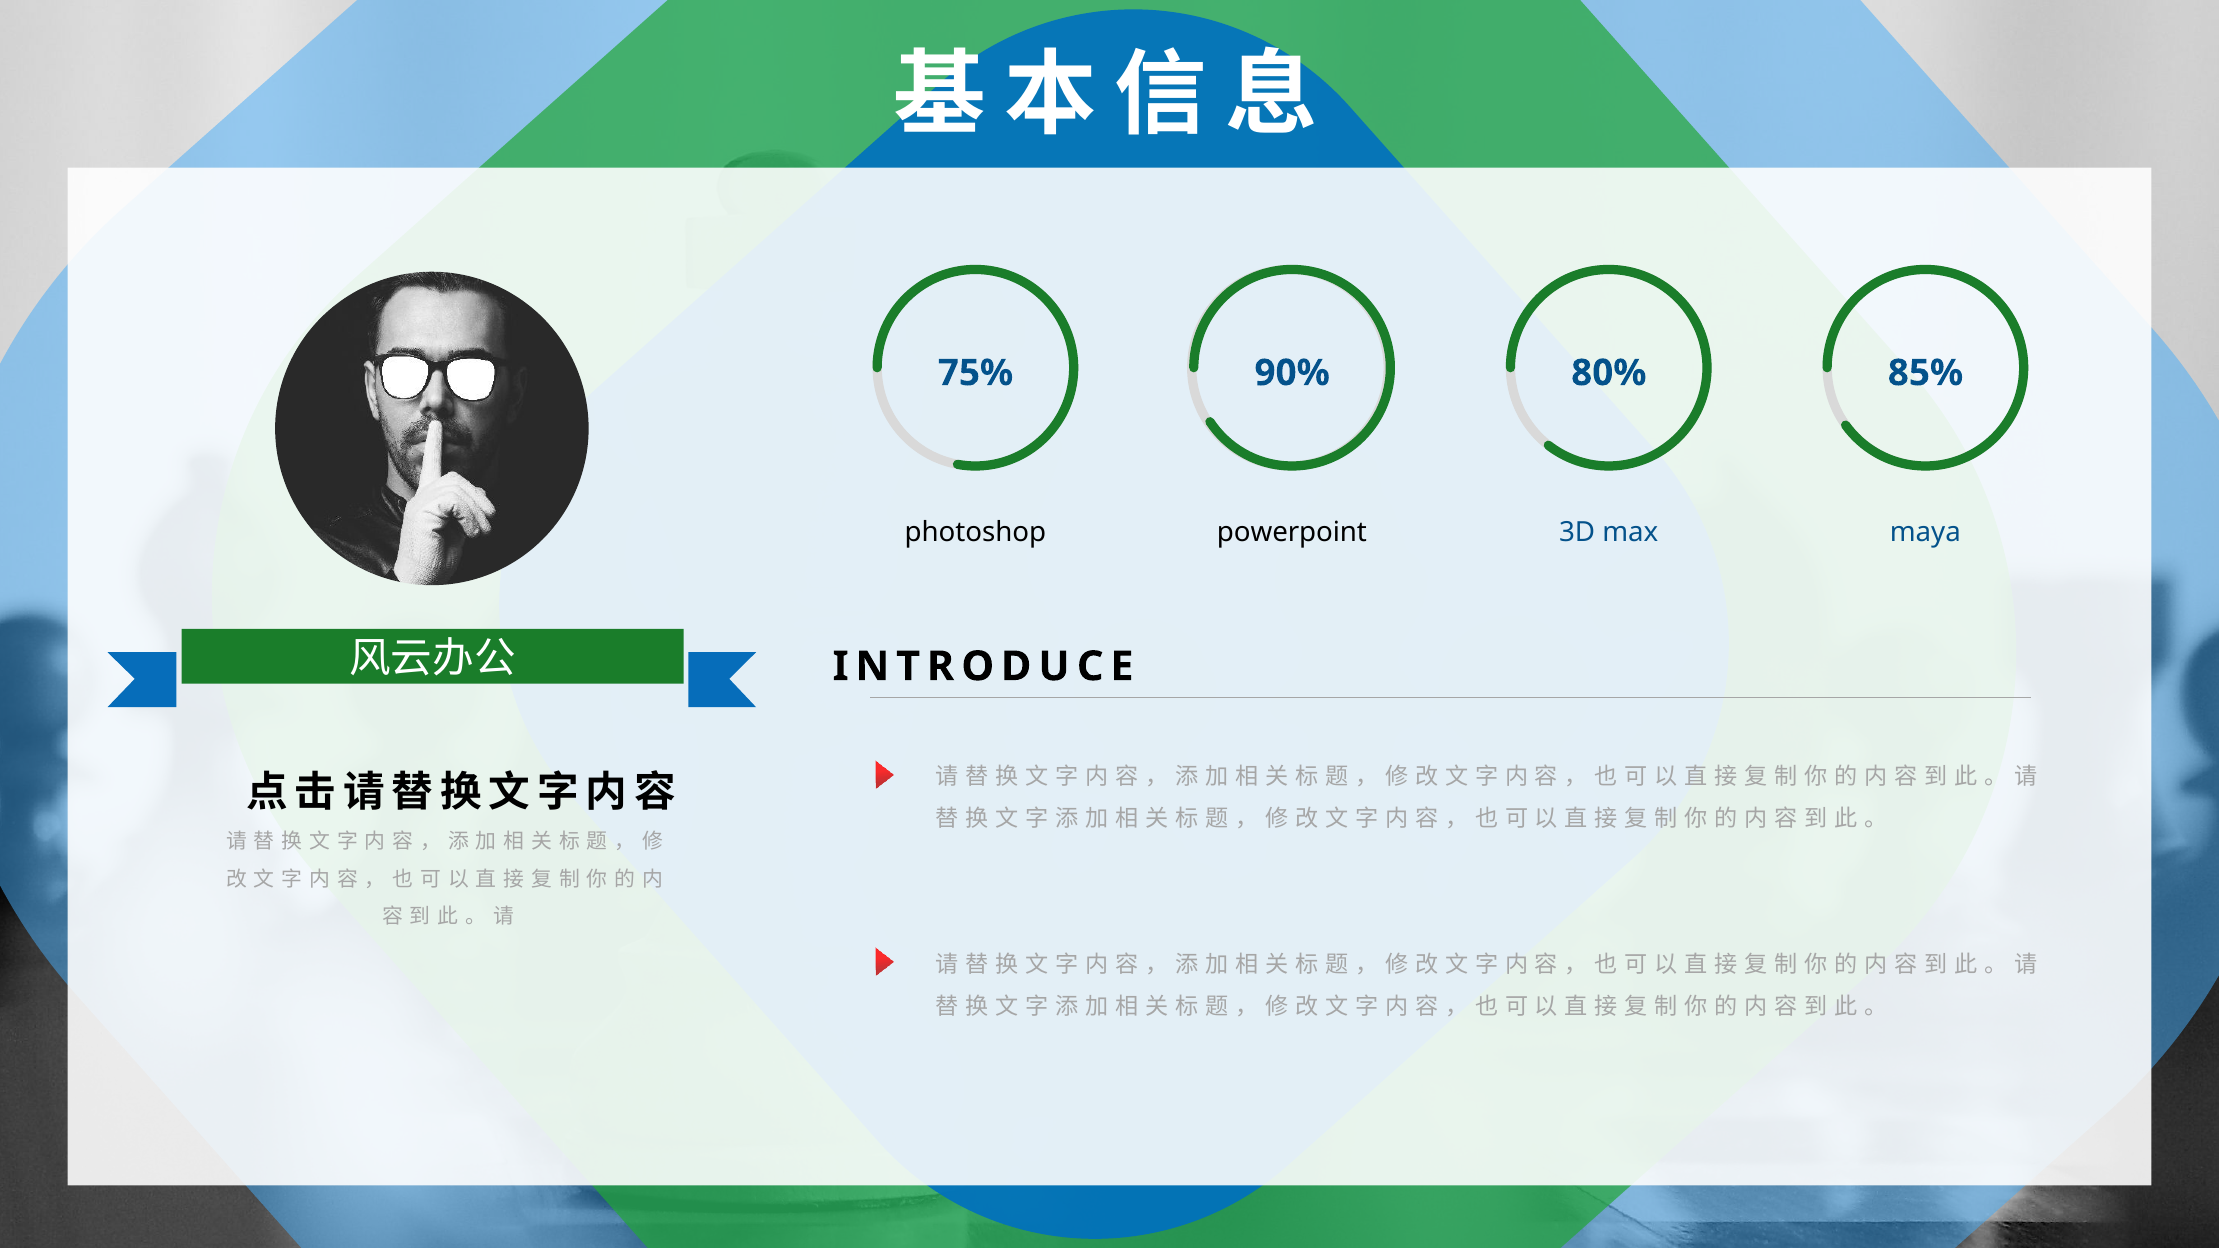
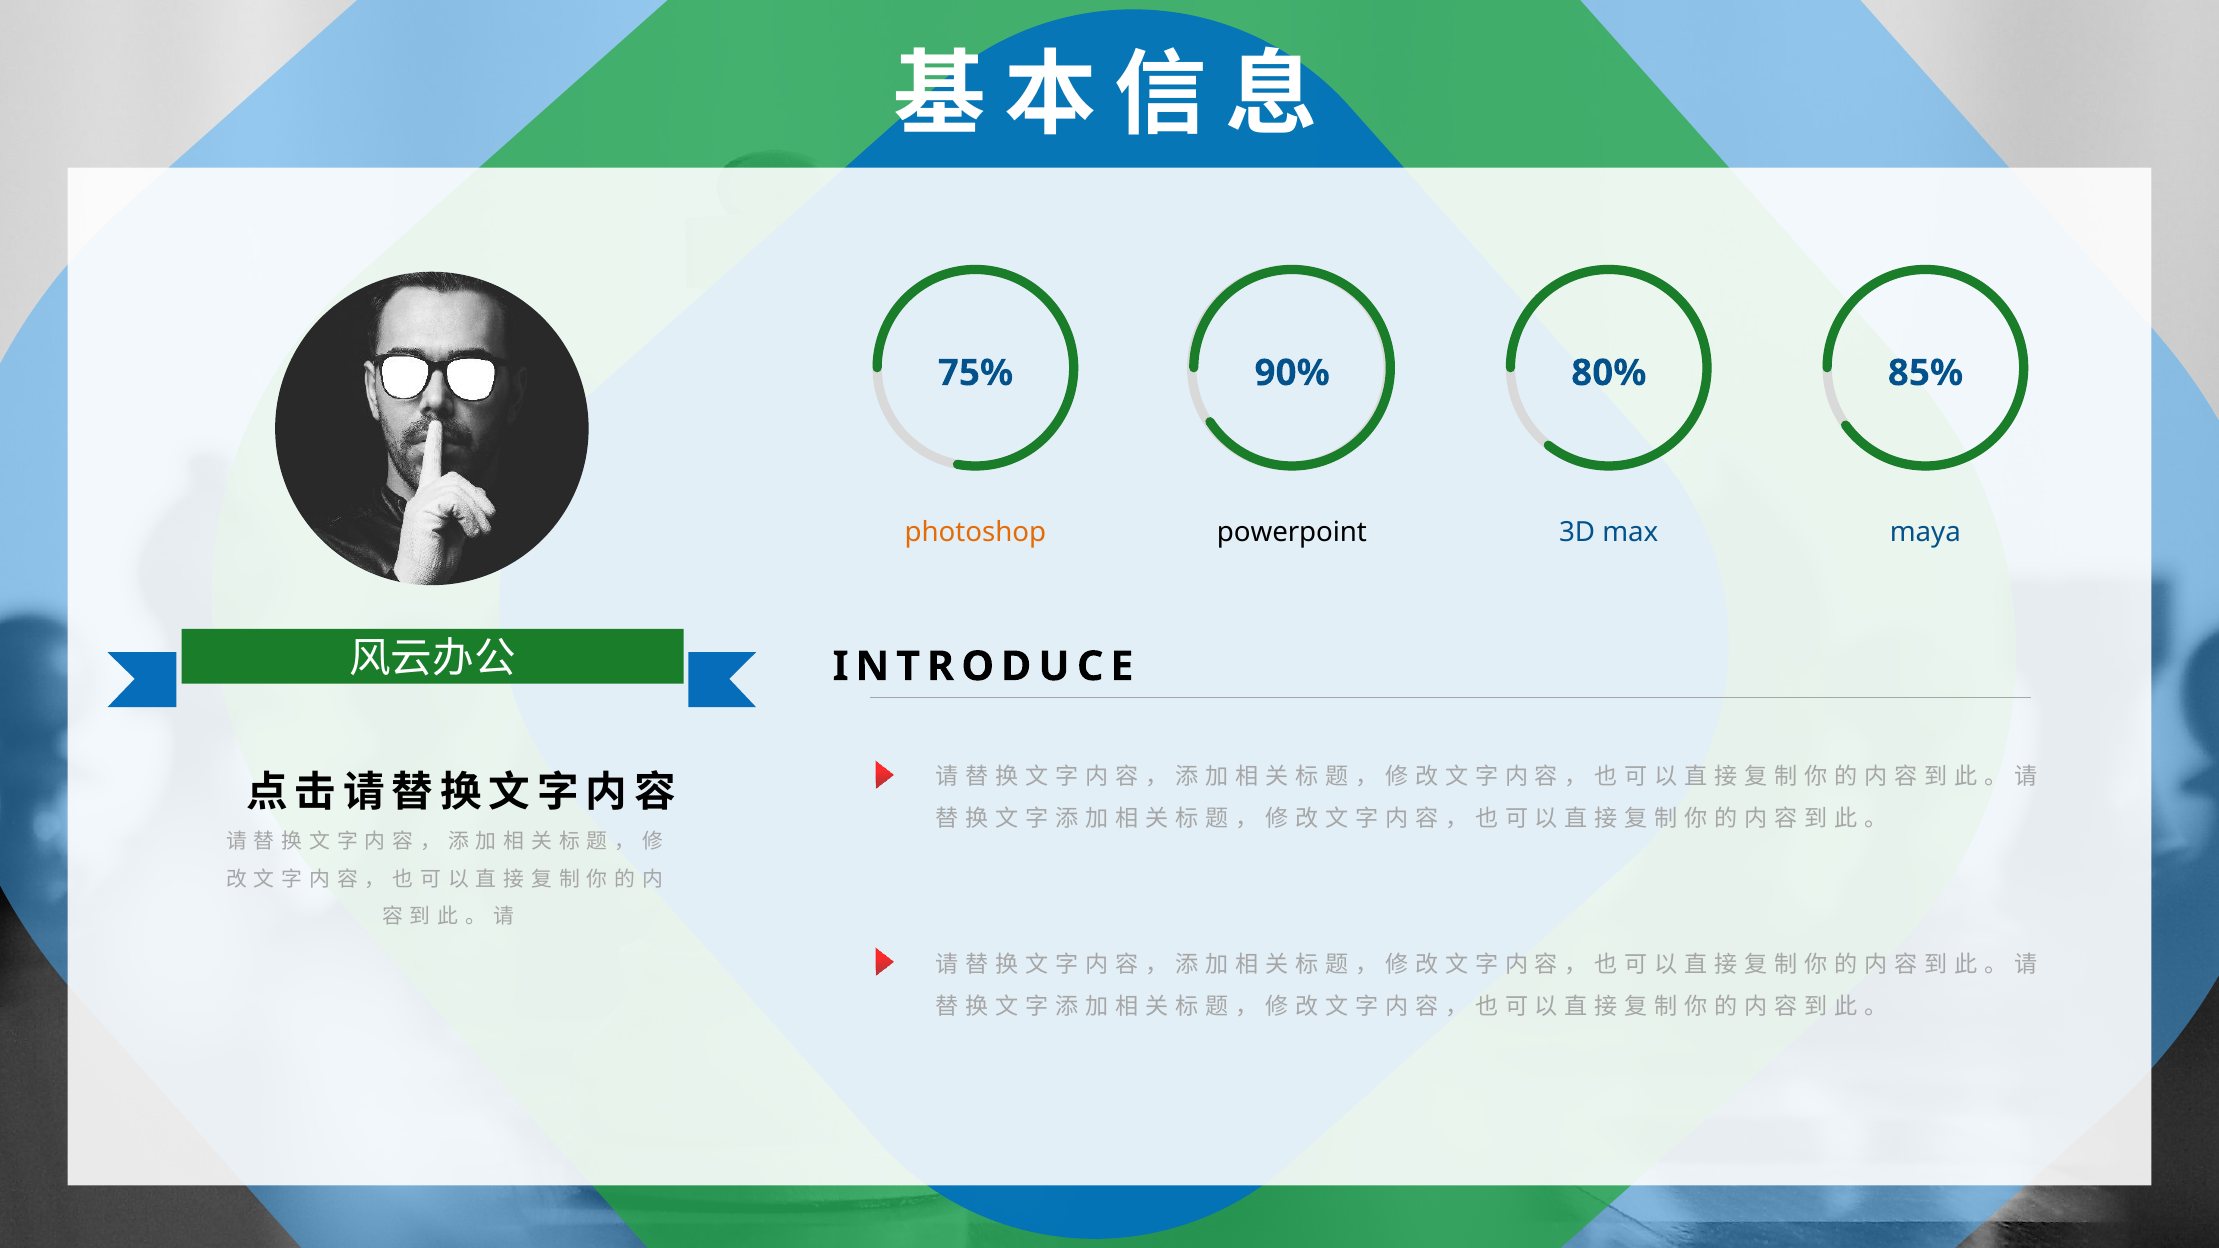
photoshop colour: black -> orange
